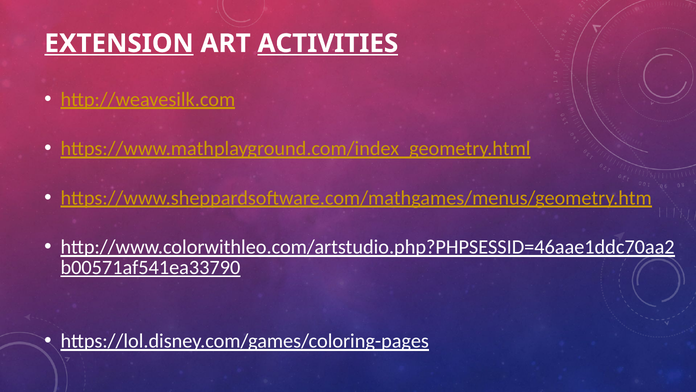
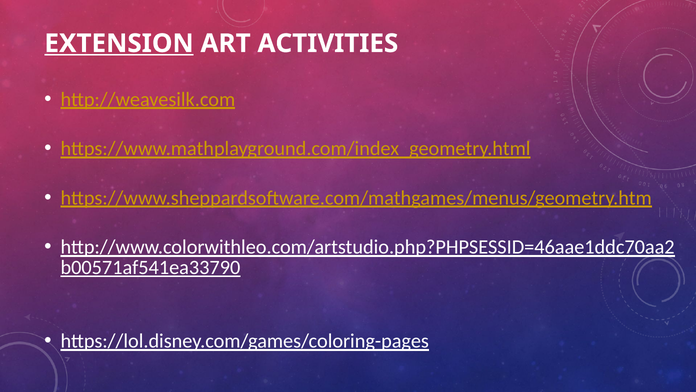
ACTIVITIES underline: present -> none
